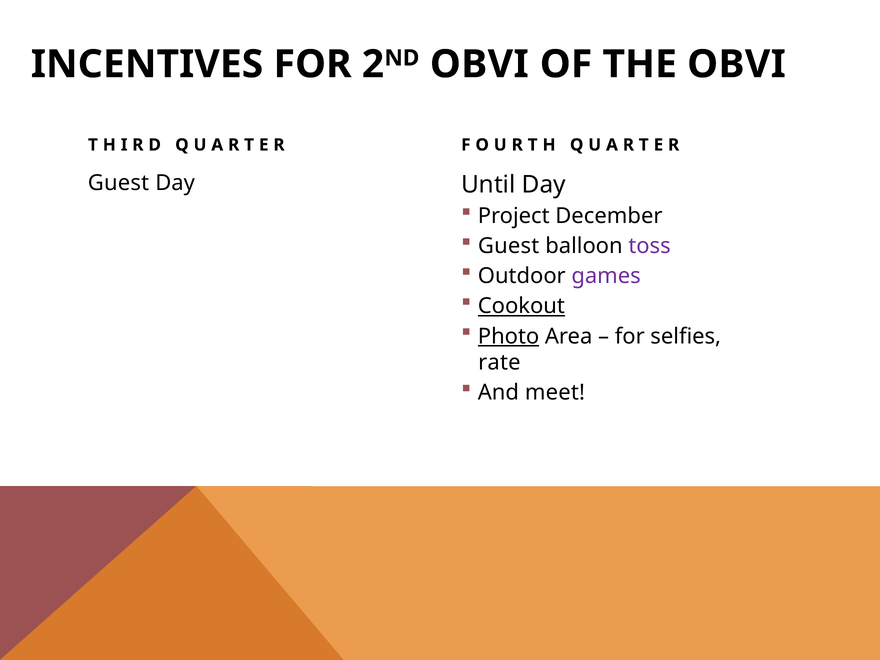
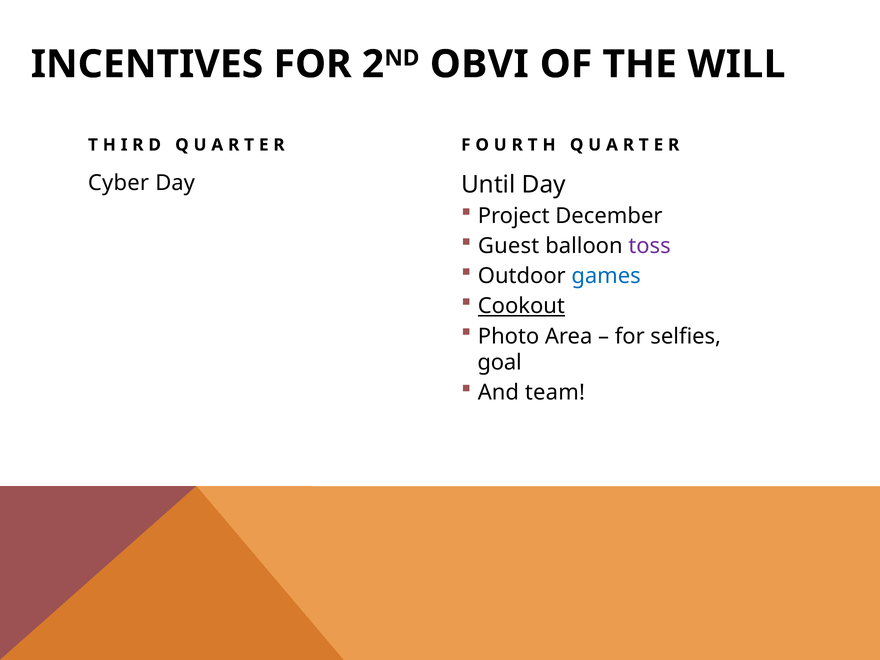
THE OBVI: OBVI -> WILL
Guest at (118, 183): Guest -> Cyber
games colour: purple -> blue
Photo underline: present -> none
rate: rate -> goal
meet: meet -> team
